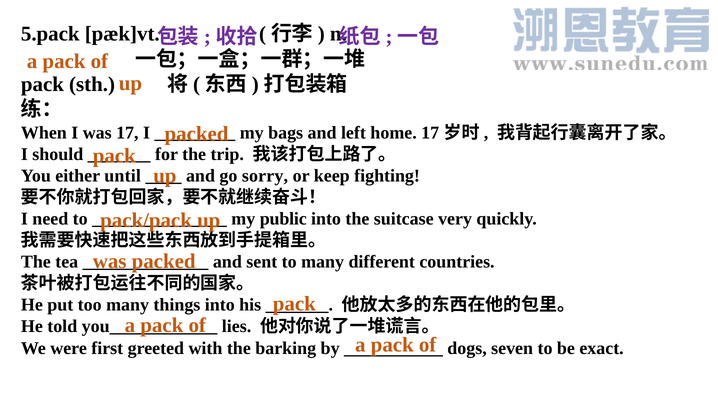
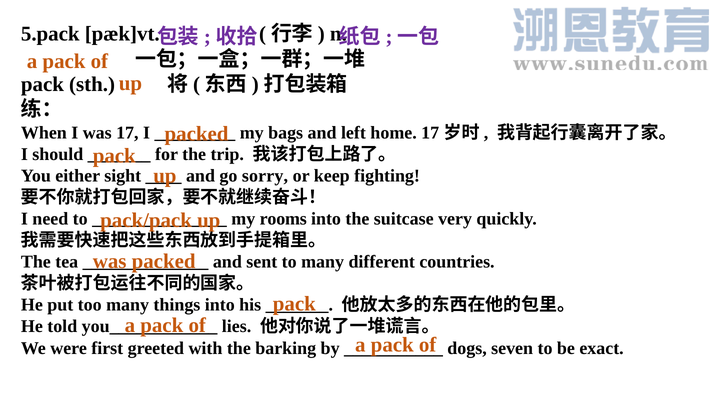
until: until -> sight
public: public -> rooms
